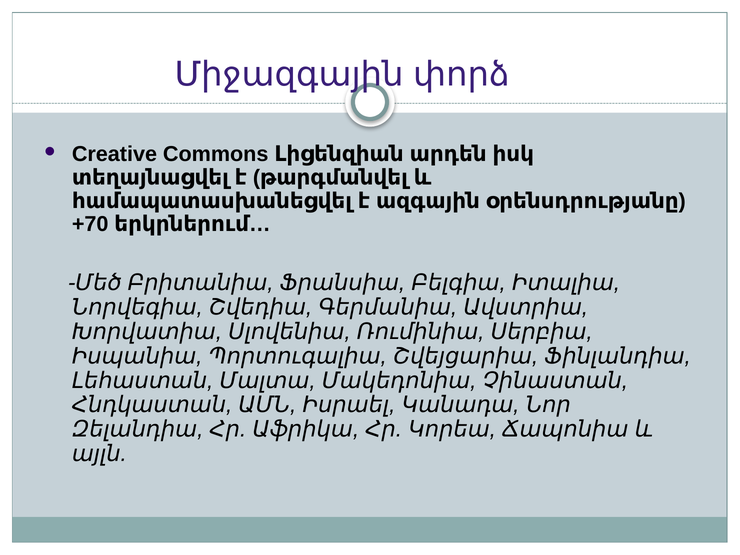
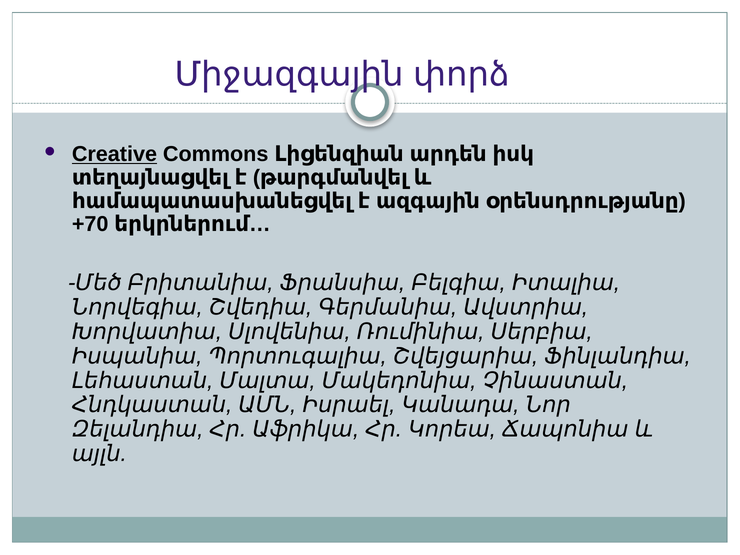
Creative underline: none -> present
